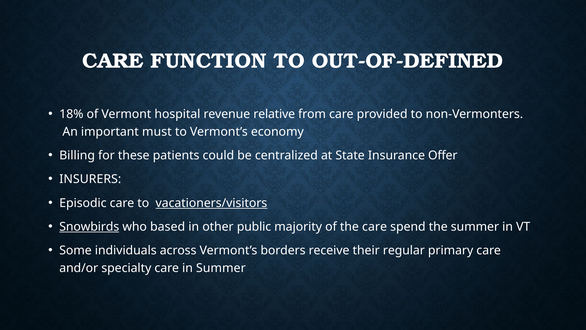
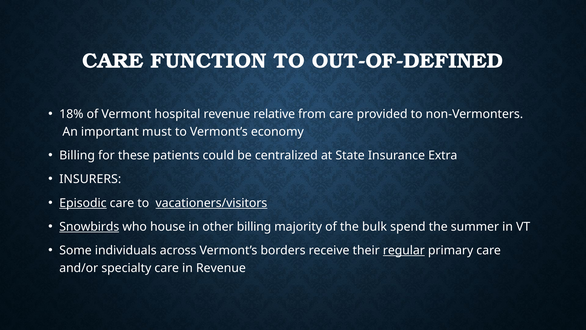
Offer: Offer -> Extra
Episodic underline: none -> present
based: based -> house
other public: public -> billing
the care: care -> bulk
regular underline: none -> present
in Summer: Summer -> Revenue
